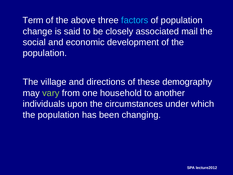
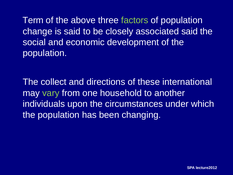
factors colour: light blue -> light green
associated mail: mail -> said
village: village -> collect
demography: demography -> international
